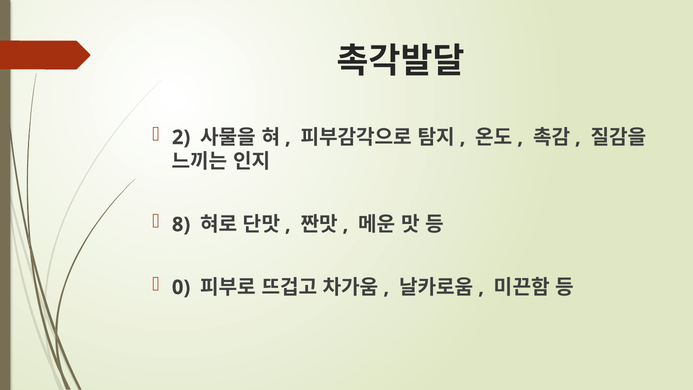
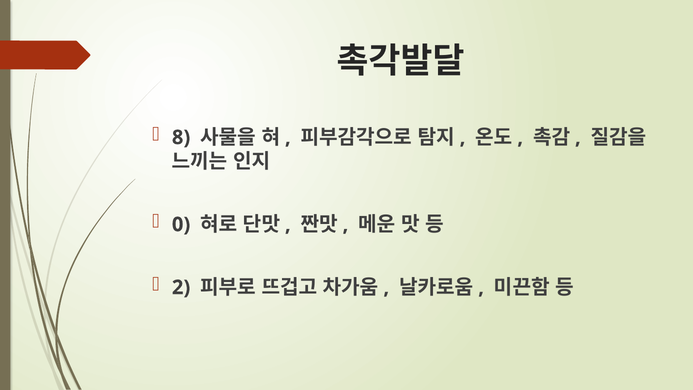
2: 2 -> 8
8: 8 -> 0
0: 0 -> 2
